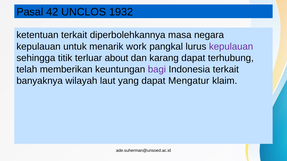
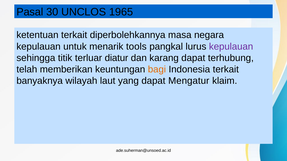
42: 42 -> 30
1932: 1932 -> 1965
work: work -> tools
about: about -> diatur
bagi colour: purple -> orange
